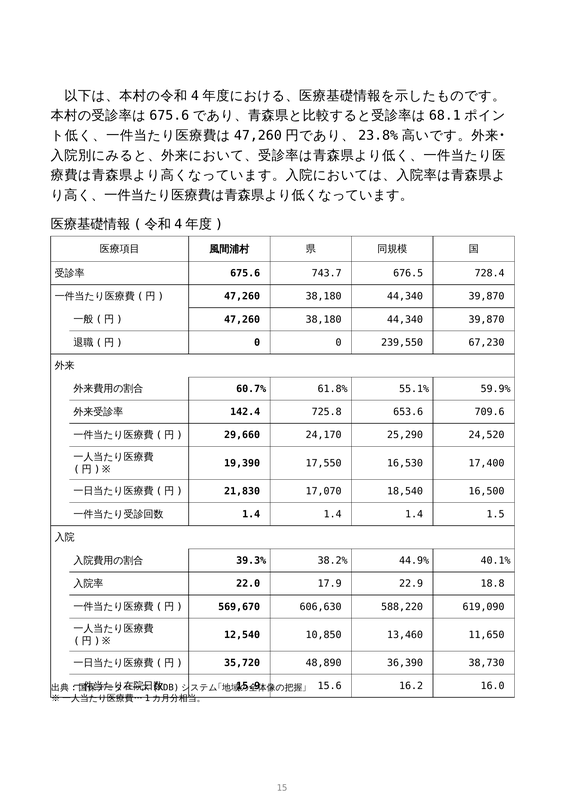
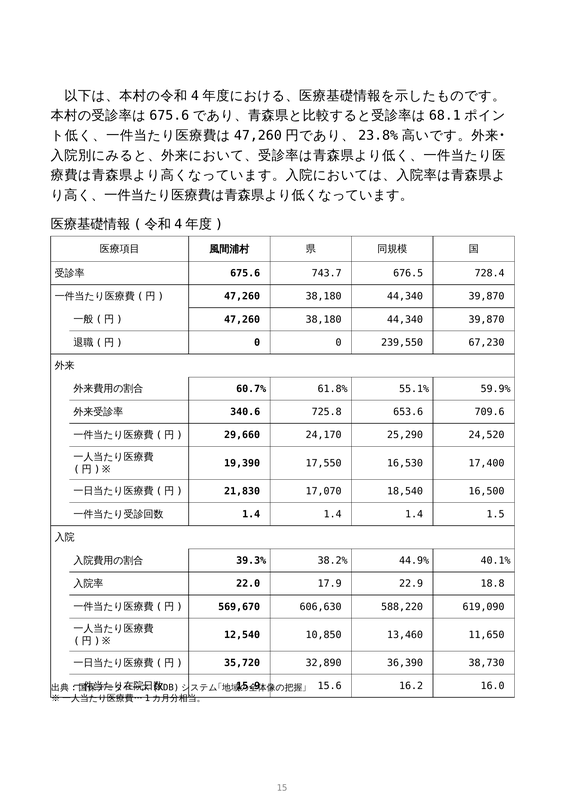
142.4: 142.4 -> 340.6
48,890: 48,890 -> 32,890
